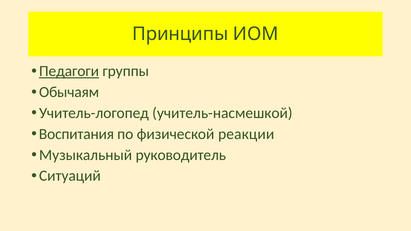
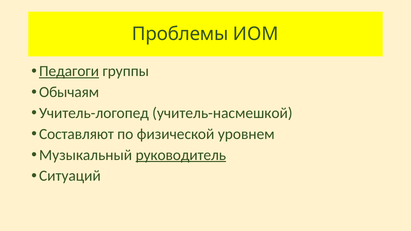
Принципы: Принципы -> Проблемы
Воспитания: Воспитания -> Составляют
реакции: реакции -> уровнем
руководитель underline: none -> present
